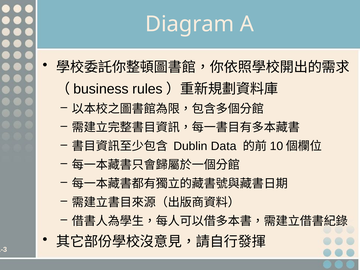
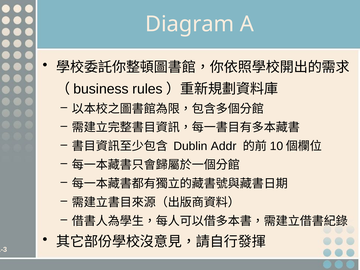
Data: Data -> Addr
